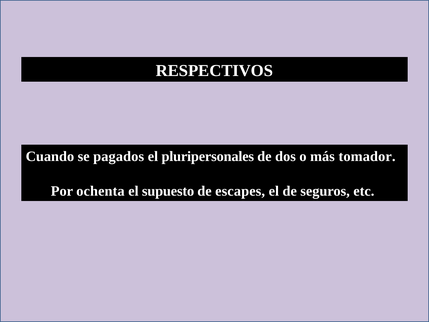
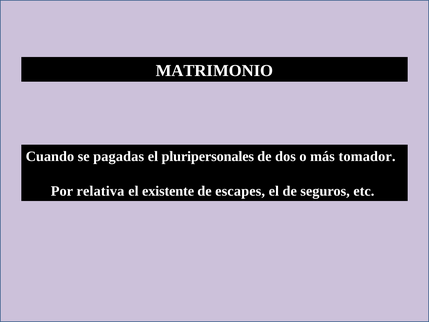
RESPECTIVOS: RESPECTIVOS -> MATRIMONIO
pagados: pagados -> pagadas
ochenta: ochenta -> relativa
supuesto: supuesto -> existente
